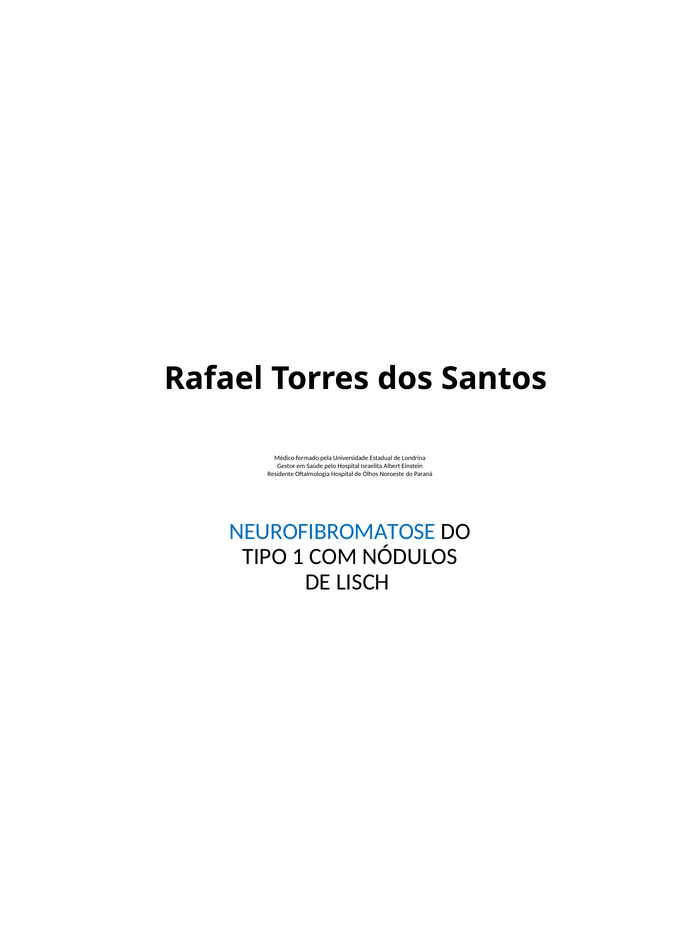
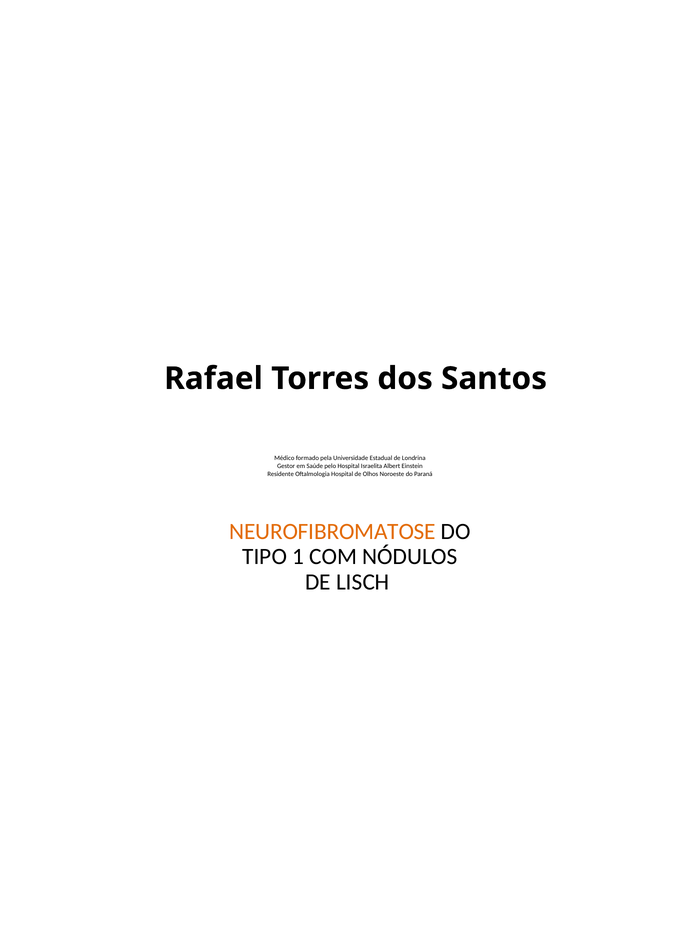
NEUROFIBROMATOSE colour: blue -> orange
